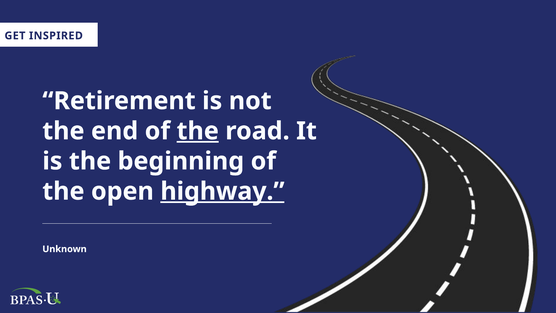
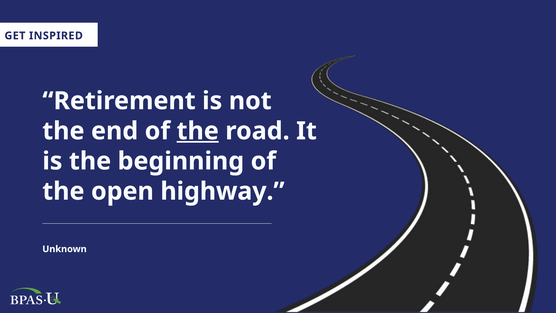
highway underline: present -> none
